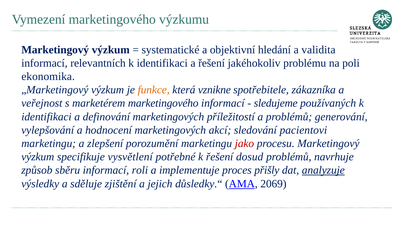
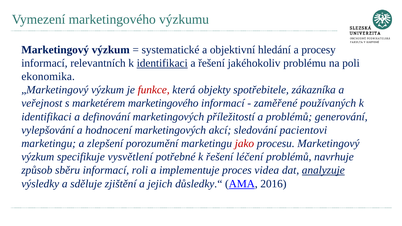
validita: validita -> procesy
identifikaci at (162, 63) underline: none -> present
funkce colour: orange -> red
vznikne: vznikne -> objekty
sledujeme: sledujeme -> zaměřené
dosud: dosud -> léčení
přišly: přišly -> videa
2069: 2069 -> 2016
